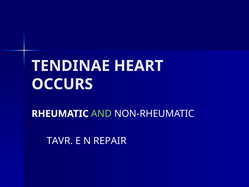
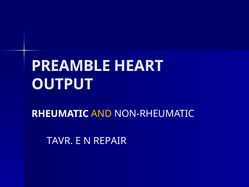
TENDINAE: TENDINAE -> PREAMBLE
OCCURS: OCCURS -> OUTPUT
AND colour: light green -> yellow
